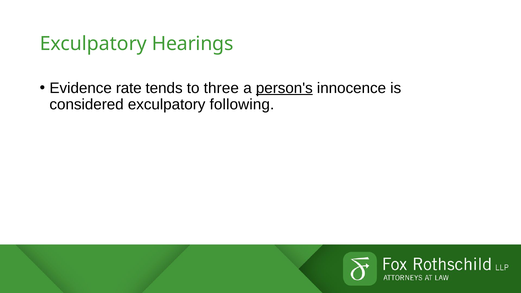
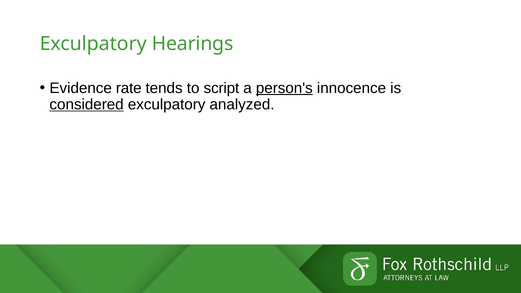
three: three -> script
considered underline: none -> present
following: following -> analyzed
